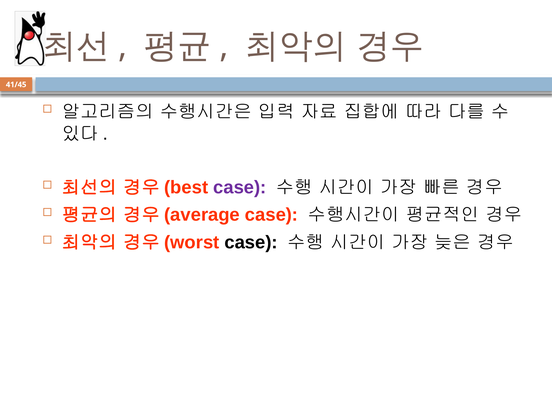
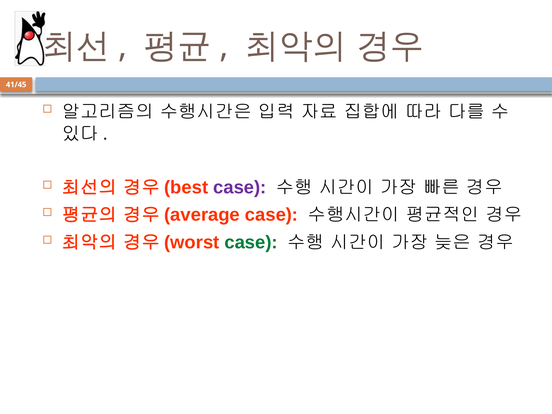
case at (251, 242) colour: black -> green
